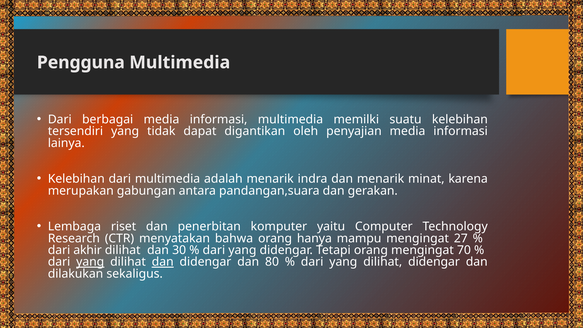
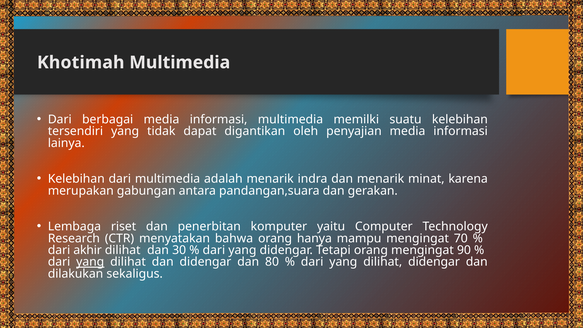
Pengguna: Pengguna -> Khotimah
27: 27 -> 70
70: 70 -> 90
dan at (163, 262) underline: present -> none
